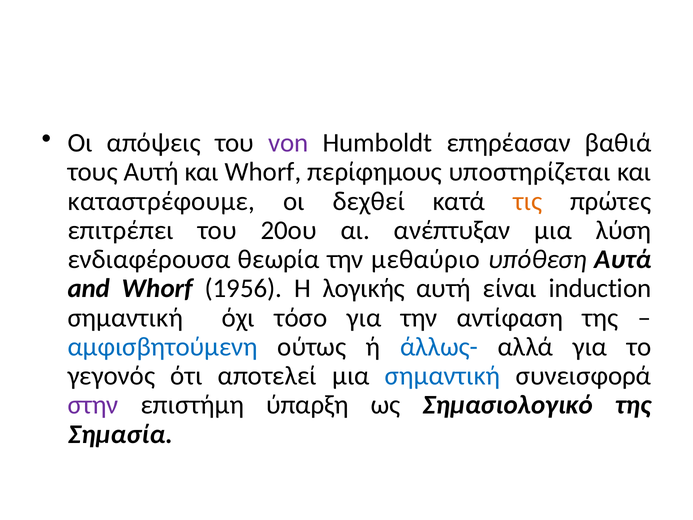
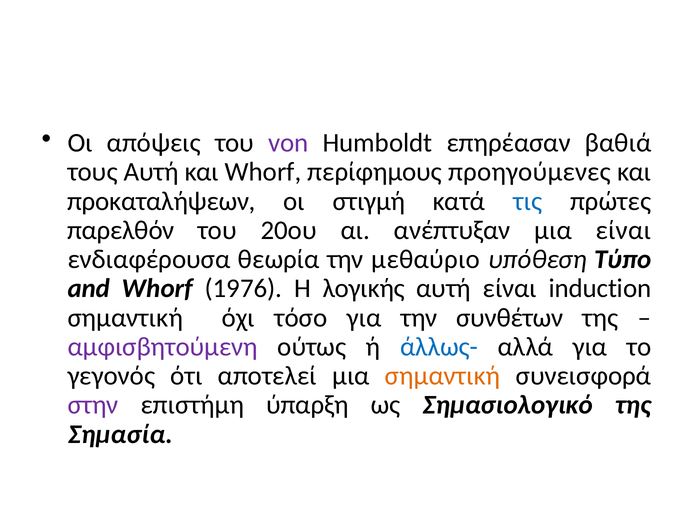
υποστηρίζεται: υποστηρίζεται -> προηγούμενες
καταστρέφουμε: καταστρέφουμε -> προκαταλήψεων
δεχθεί: δεχθεί -> στιγμή
τις colour: orange -> blue
επιτρέπει: επιτρέπει -> παρελθόν
μια λύση: λύση -> είναι
Αυτά: Αυτά -> Τύπο
1956: 1956 -> 1976
αντίφαση: αντίφαση -> συνθέτων
αμφισβητούμενη colour: blue -> purple
σημαντική at (443, 376) colour: blue -> orange
